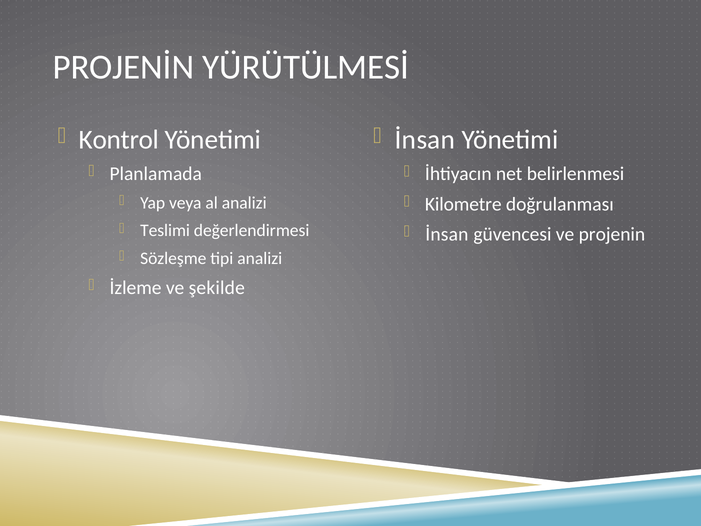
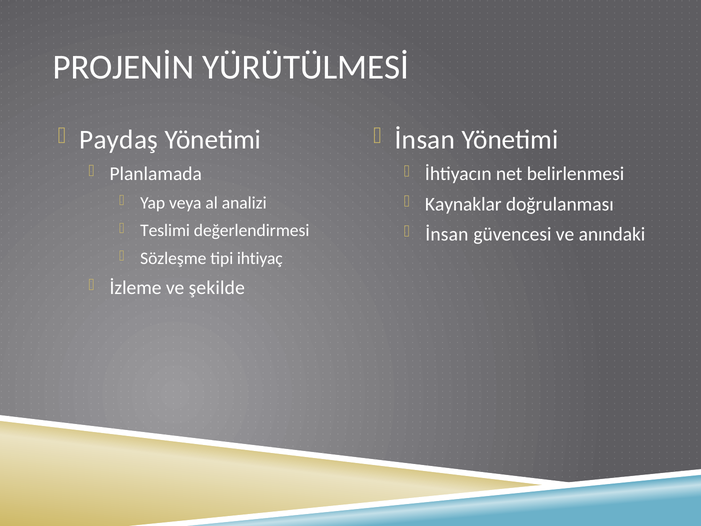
Kontrol: Kontrol -> Paydaş
Kilometre: Kilometre -> Kaynaklar
projenin: projenin -> anındaki
tipi analizi: analizi -> ihtiyaç
